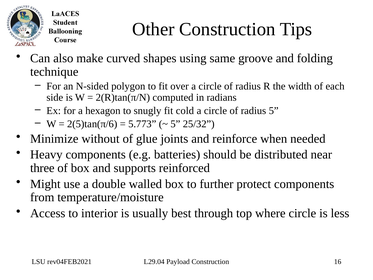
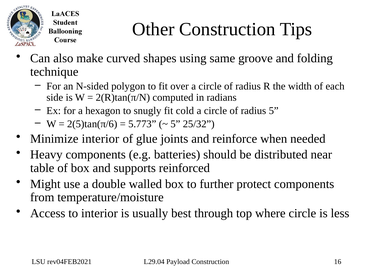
Minimize without: without -> interior
three: three -> table
